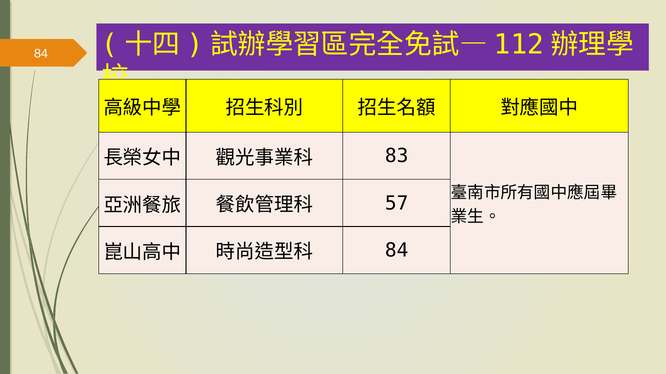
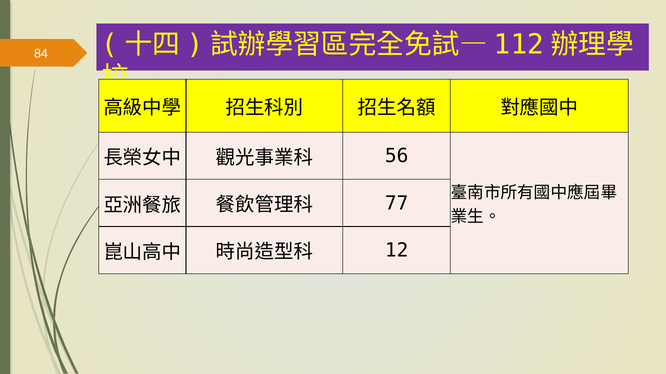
83: 83 -> 56
57: 57 -> 77
84 at (397, 251): 84 -> 12
